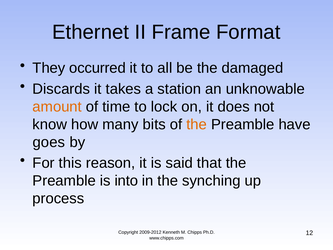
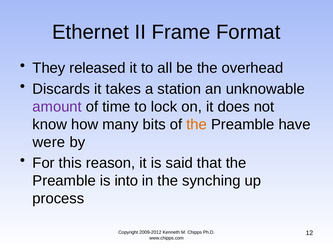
occurred: occurred -> released
damaged: damaged -> overhead
amount colour: orange -> purple
goes: goes -> were
